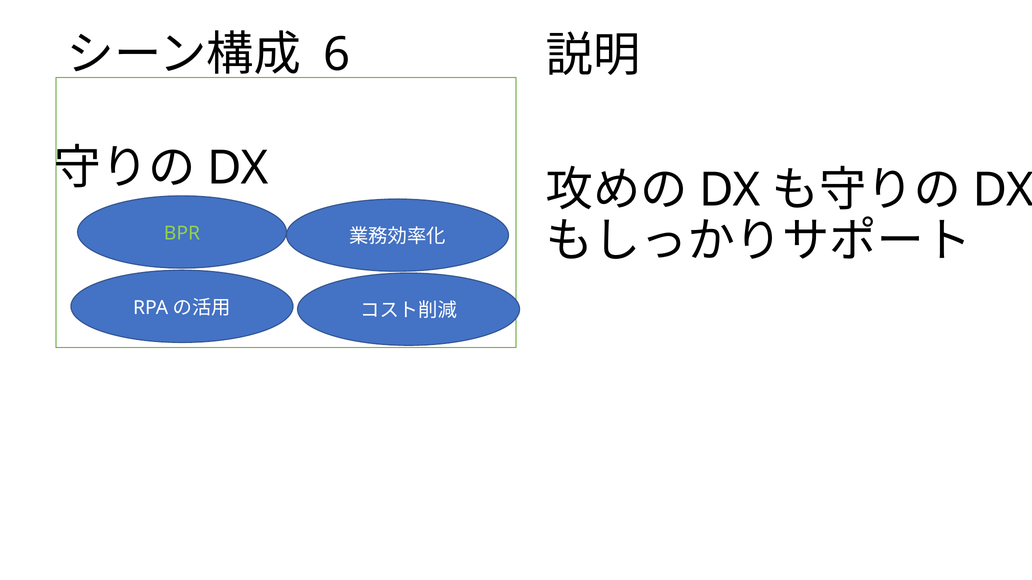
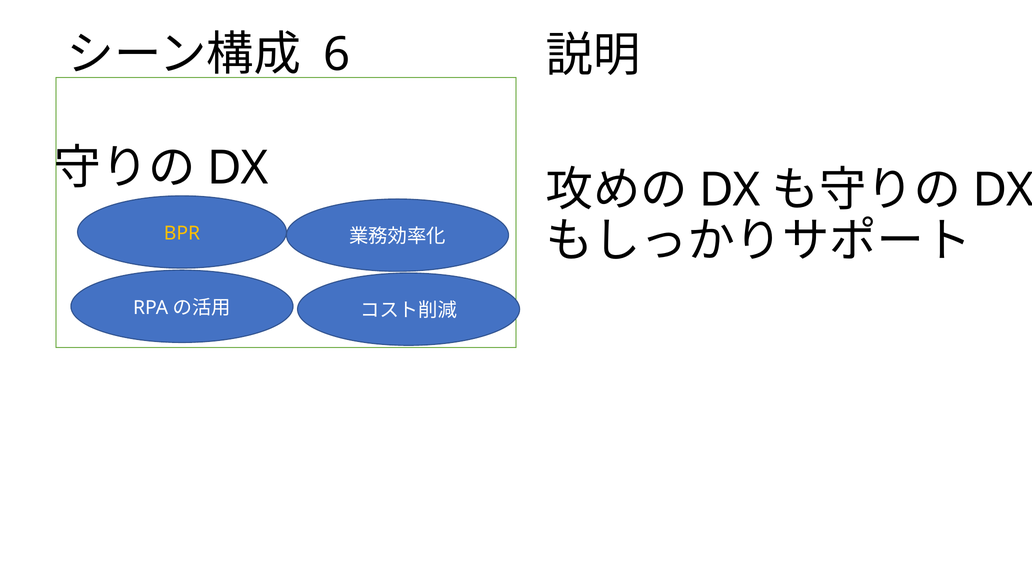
BPR colour: light green -> yellow
